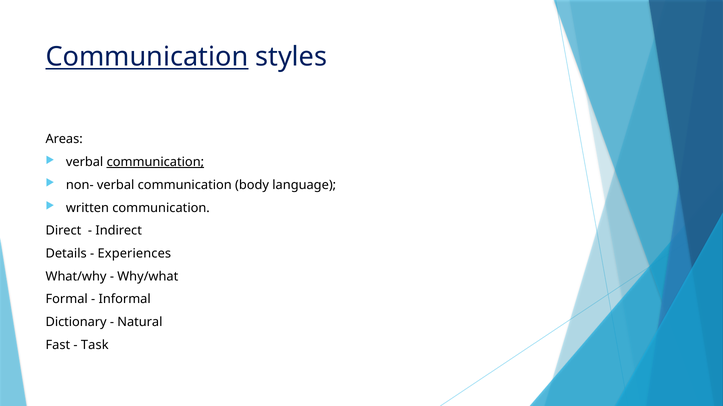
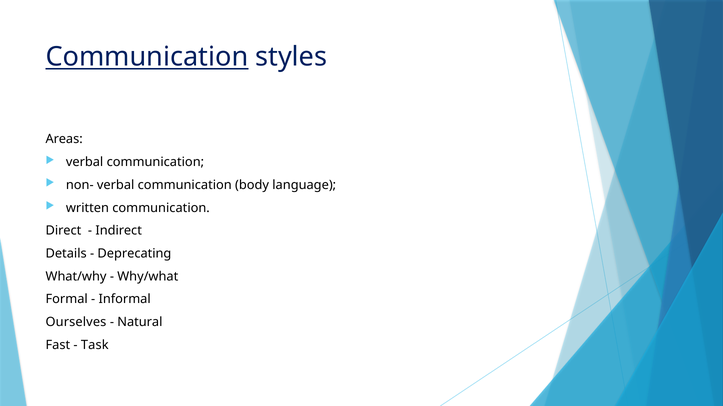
communication at (155, 162) underline: present -> none
Experiences: Experiences -> Deprecating
Dictionary: Dictionary -> Ourselves
